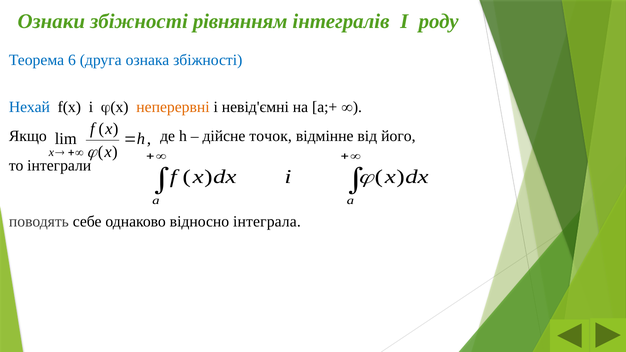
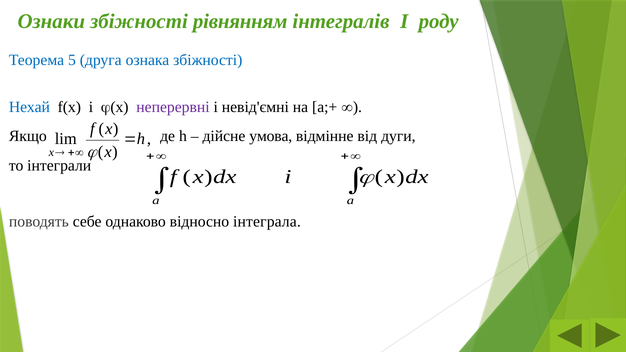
6: 6 -> 5
неперервні colour: orange -> purple
точок: точок -> умова
його: його -> дуги
